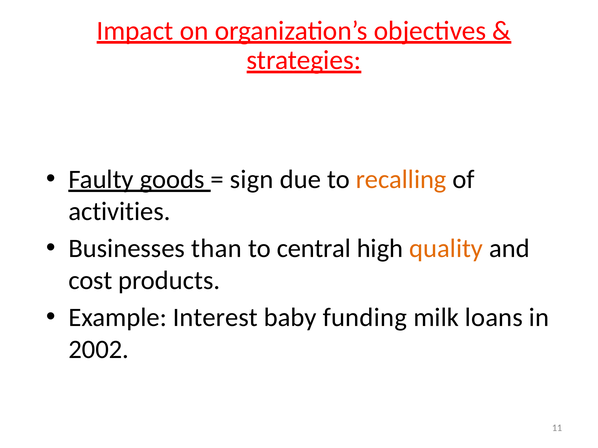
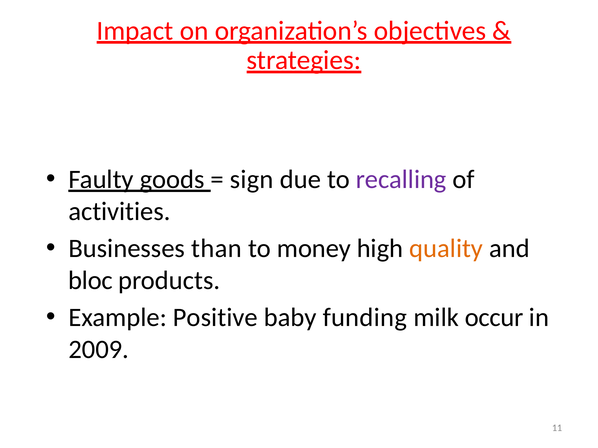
recalling colour: orange -> purple
central: central -> money
cost: cost -> bloc
Interest: Interest -> Positive
loans: loans -> occur
2002: 2002 -> 2009
